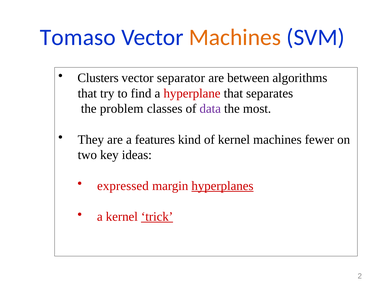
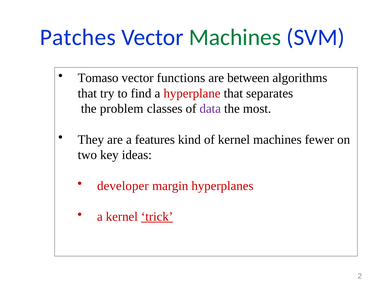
Tomaso: Tomaso -> Patches
Machines at (235, 37) colour: orange -> green
Clusters: Clusters -> Tomaso
separator: separator -> functions
expressed: expressed -> developer
hyperplanes underline: present -> none
